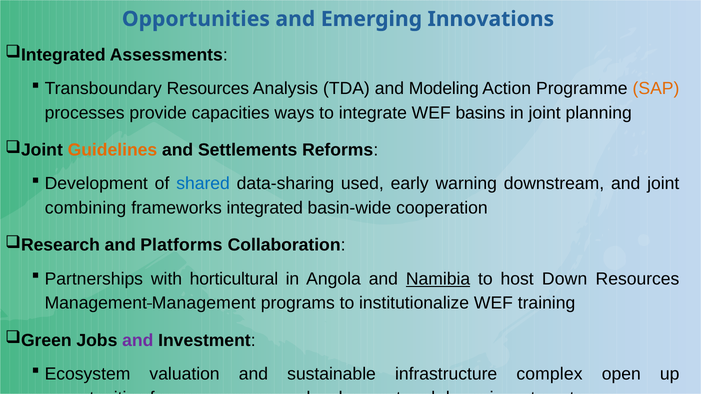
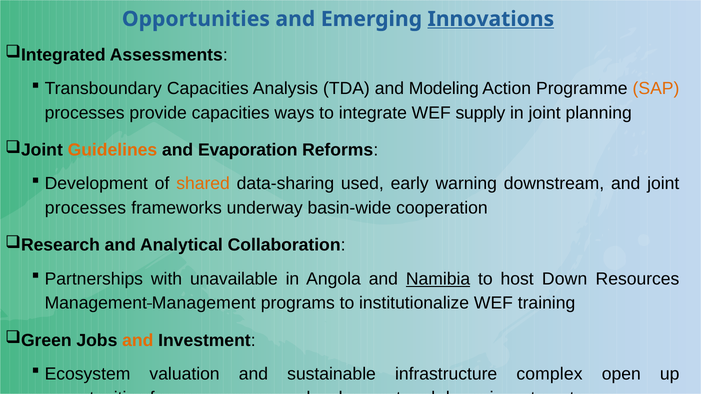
Innovations underline: none -> present
Transboundary Resources: Resources -> Capacities
basins: basins -> supply
Settlements: Settlements -> Evaporation
shared colour: blue -> orange
combining at (85, 208): combining -> processes
integrated: integrated -> underway
Platforms: Platforms -> Analytical
horticultural: horticultural -> unavailable
and at (138, 341) colour: purple -> orange
